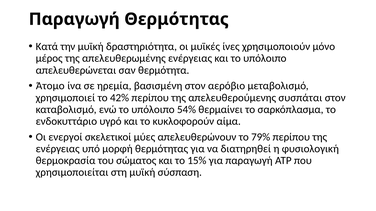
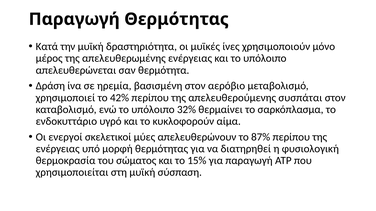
Άτομο: Άτομο -> Δράση
54%: 54% -> 32%
79%: 79% -> 87%
